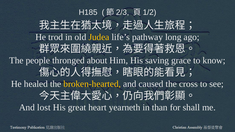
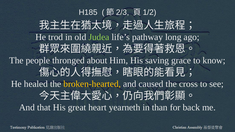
Judea colour: yellow -> light green
lost: lost -> that
shall: shall -> back
